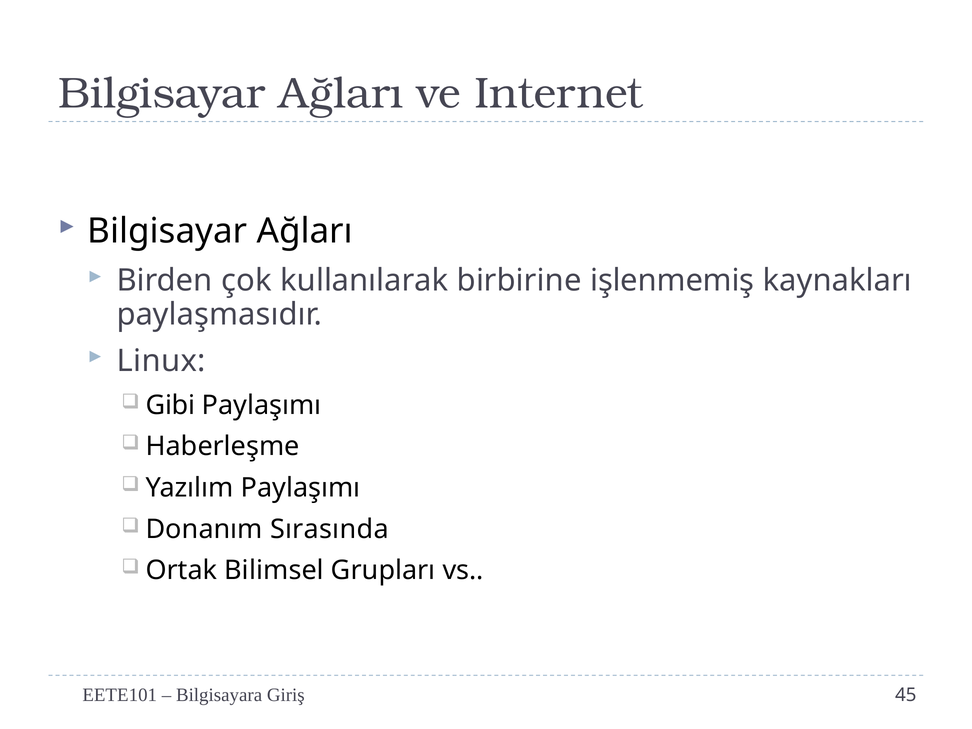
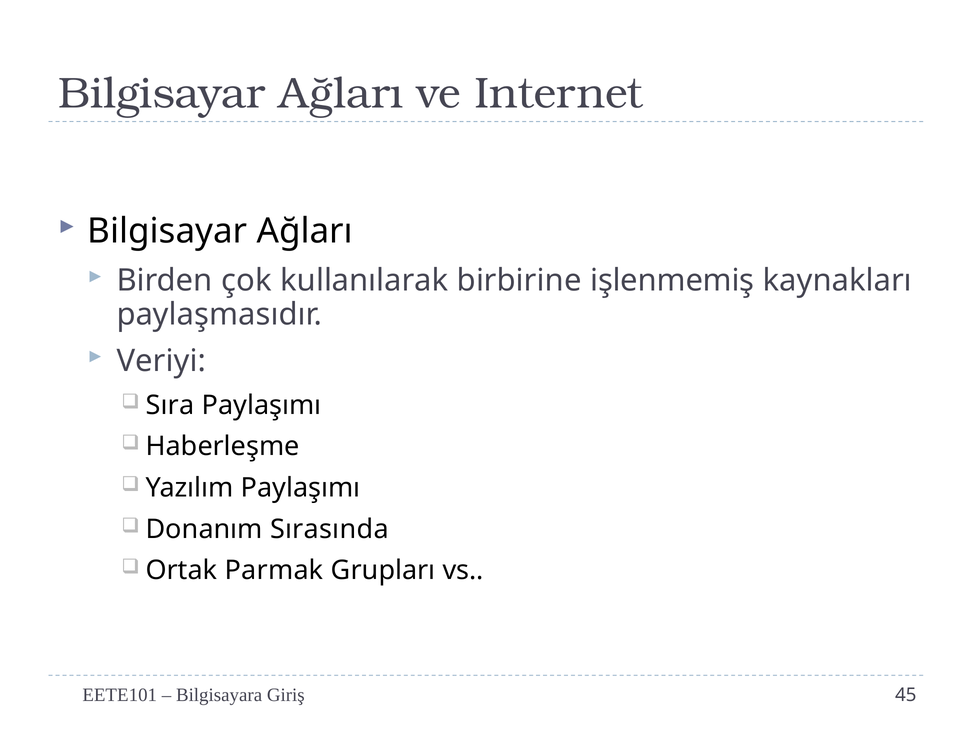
Linux: Linux -> Veriyi
Gibi: Gibi -> Sıra
Bilimsel: Bilimsel -> Parmak
